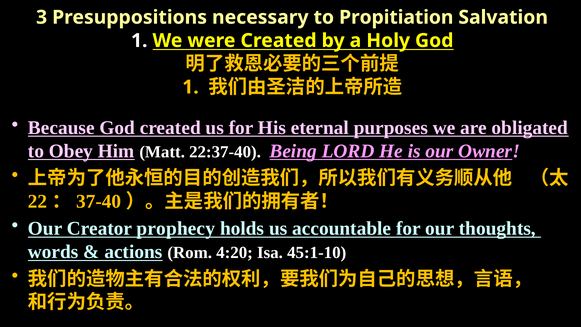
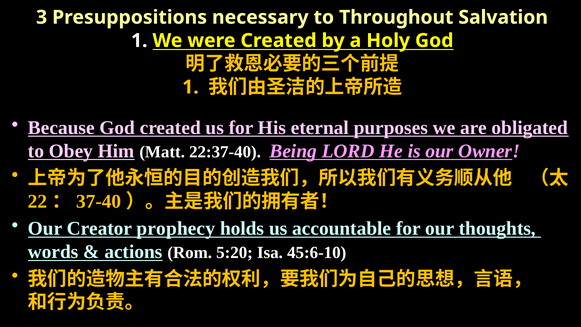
Propitiation: Propitiation -> Throughout
4:20: 4:20 -> 5:20
45:1-10: 45:1-10 -> 45:6-10
